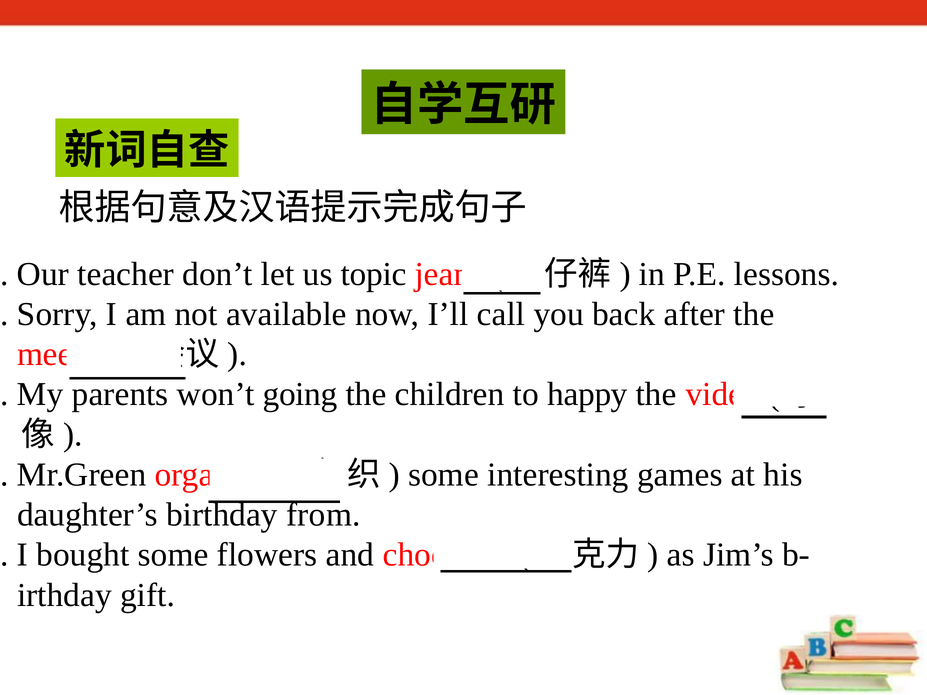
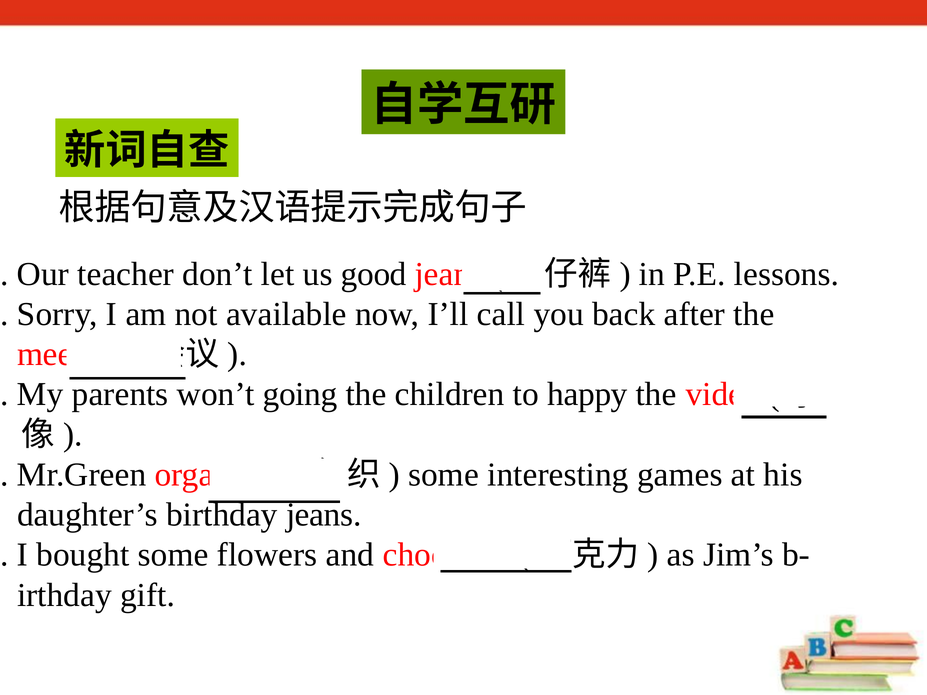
topic: topic -> good
birthday from: from -> jeans
